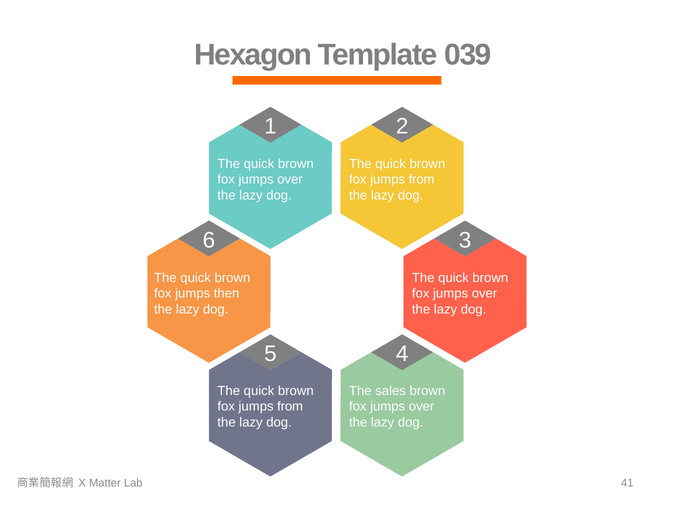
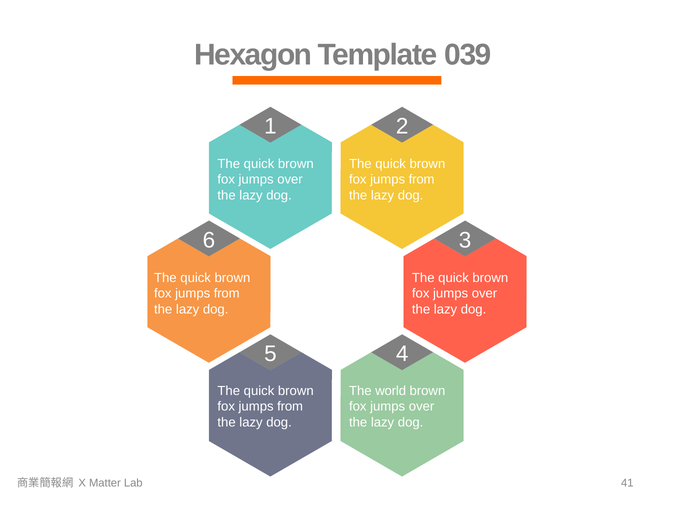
then at (227, 293): then -> from
sales: sales -> world
